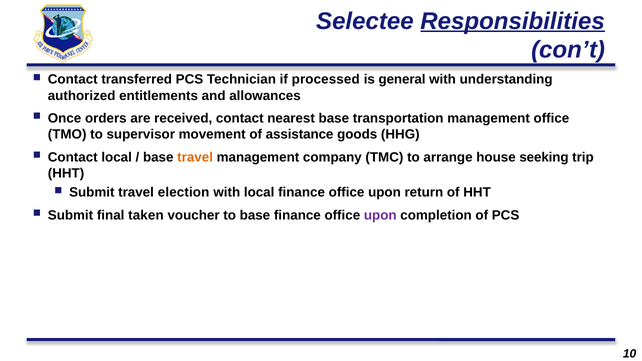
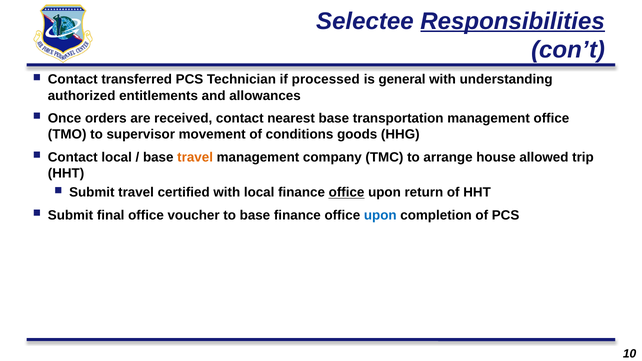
assistance: assistance -> conditions
seeking: seeking -> allowed
election: election -> certified
office at (347, 193) underline: none -> present
final taken: taken -> office
upon at (380, 215) colour: purple -> blue
